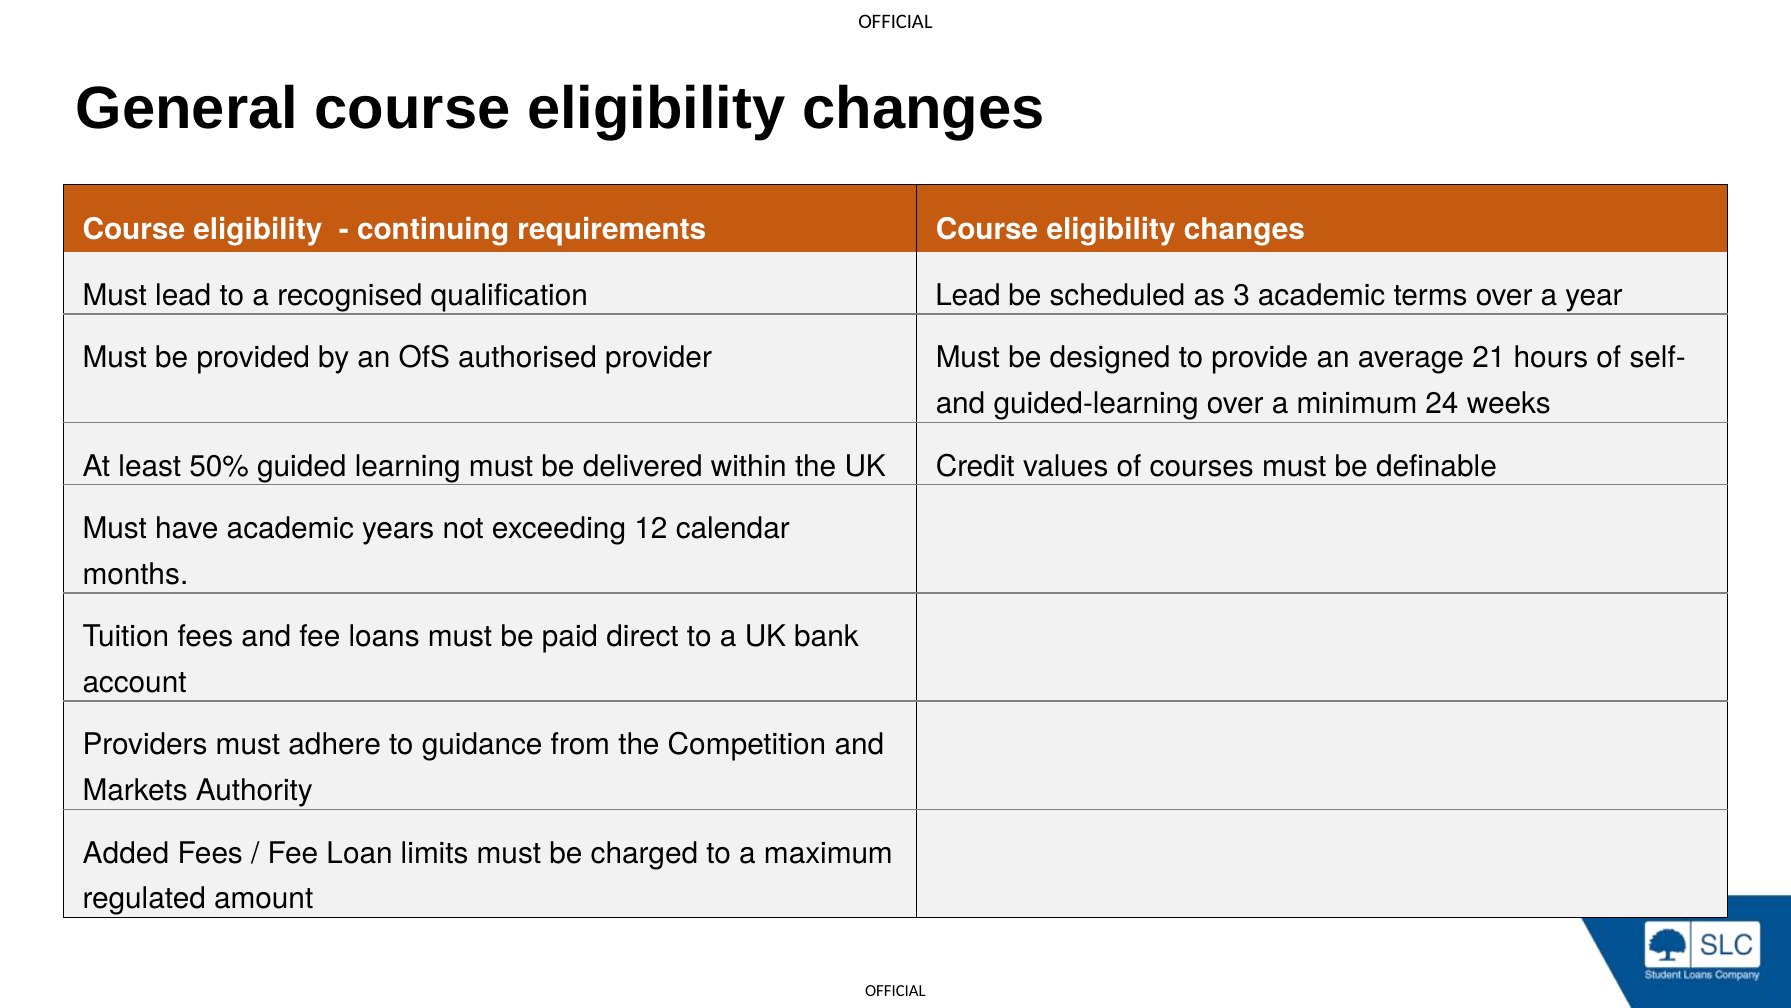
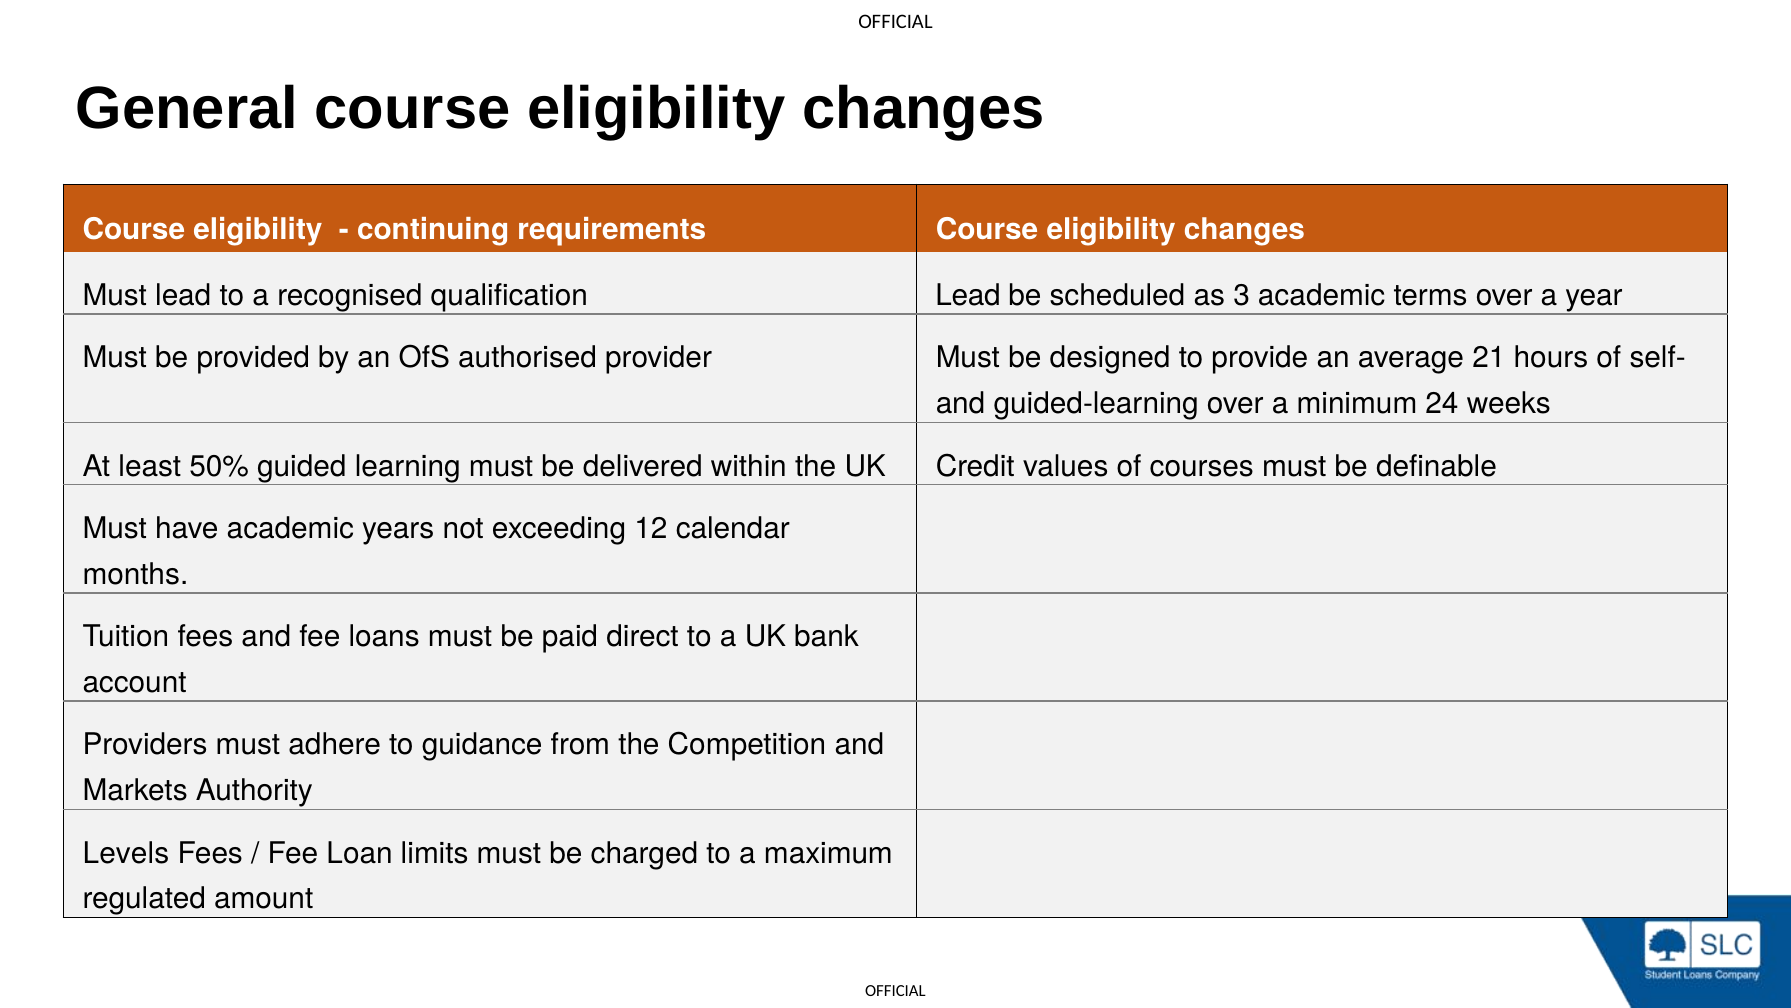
Added: Added -> Levels
